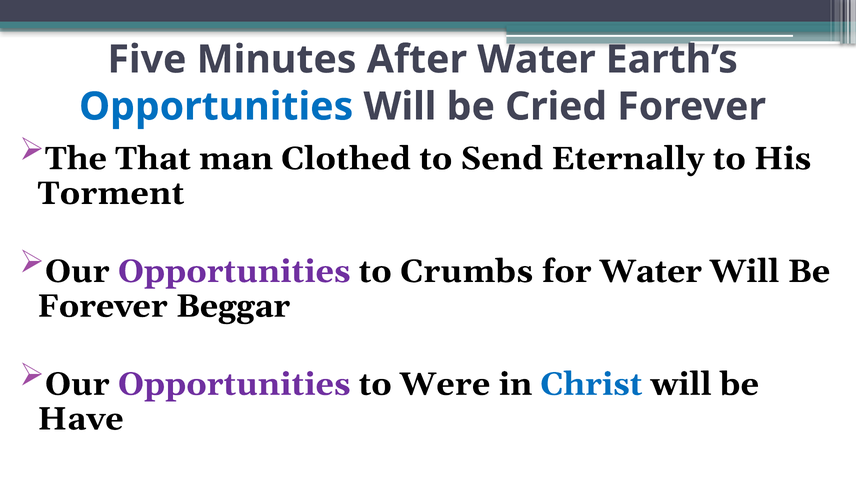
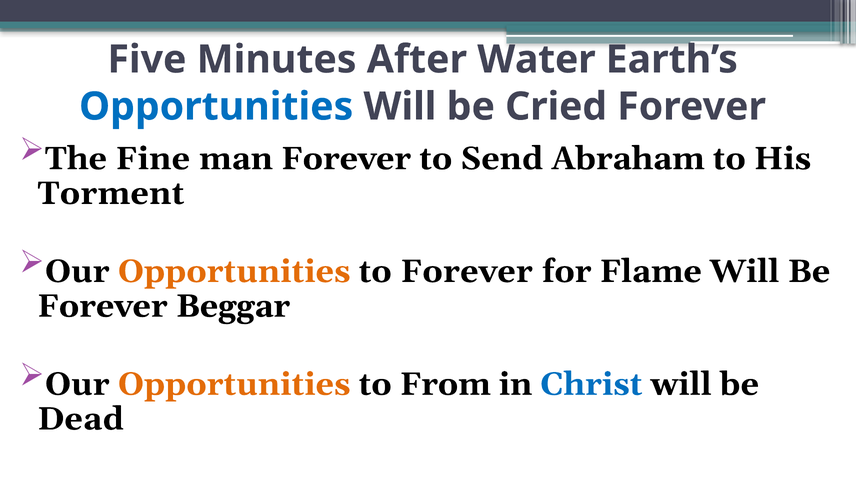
That: That -> Fine
man Clothed: Clothed -> Forever
Eternally: Eternally -> Abraham
Opportunities at (234, 271) colour: purple -> orange
to Crumbs: Crumbs -> Forever
for Water: Water -> Flame
Opportunities at (234, 384) colour: purple -> orange
Were: Were -> From
Have: Have -> Dead
